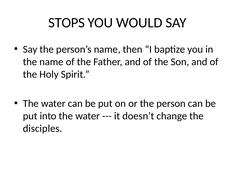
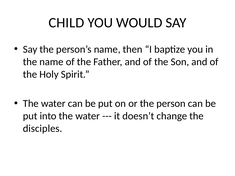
STOPS: STOPS -> CHILD
